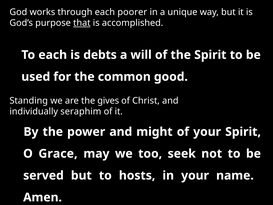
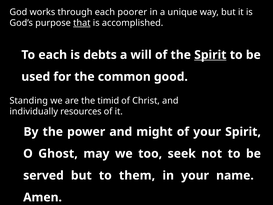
Spirit at (210, 55) underline: none -> present
gives: gives -> timid
seraphim: seraphim -> resources
Grace: Grace -> Ghost
hosts: hosts -> them
